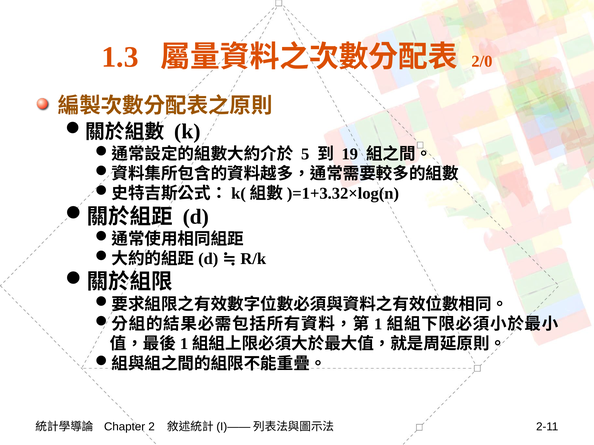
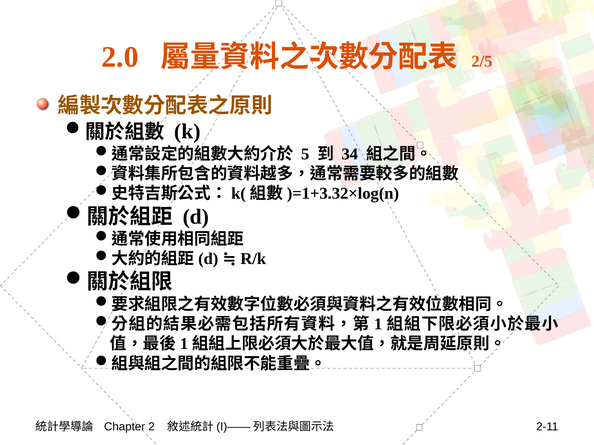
1.3: 1.3 -> 2.0
2/0: 2/0 -> 2/5
19: 19 -> 34
